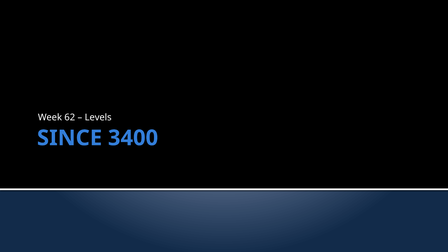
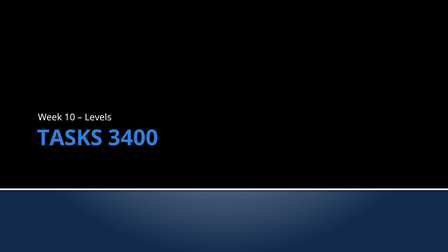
62: 62 -> 10
SINCE: SINCE -> TASKS
